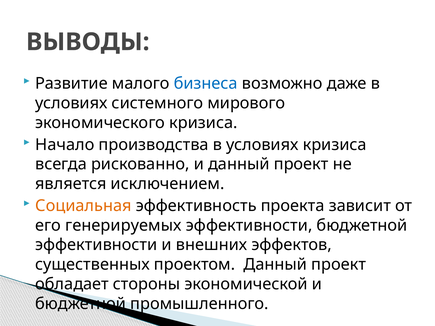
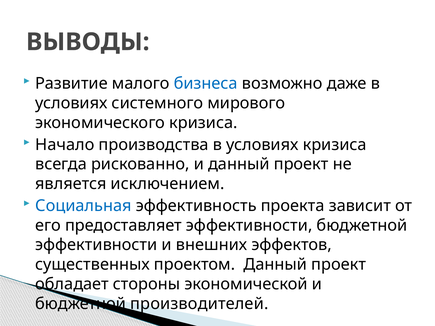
Социальная colour: orange -> blue
генерируемых: генерируемых -> предоставляет
промышленного: промышленного -> производителей
